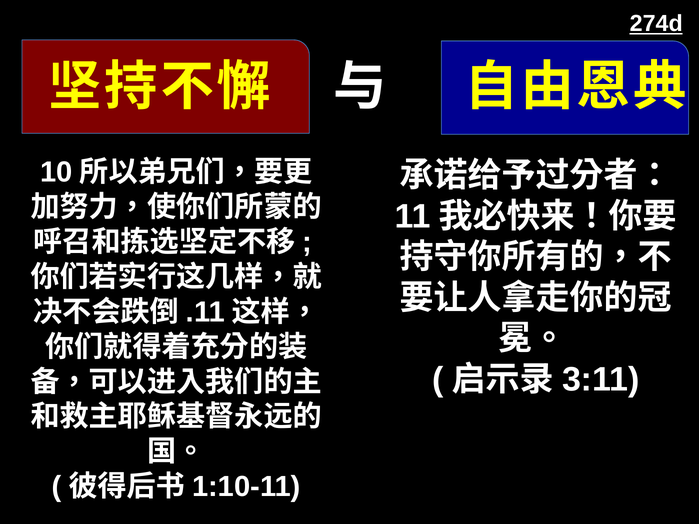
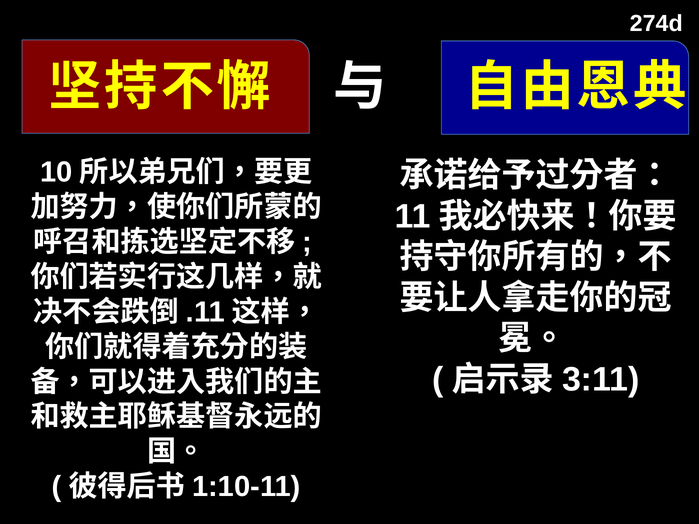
274d underline: present -> none
